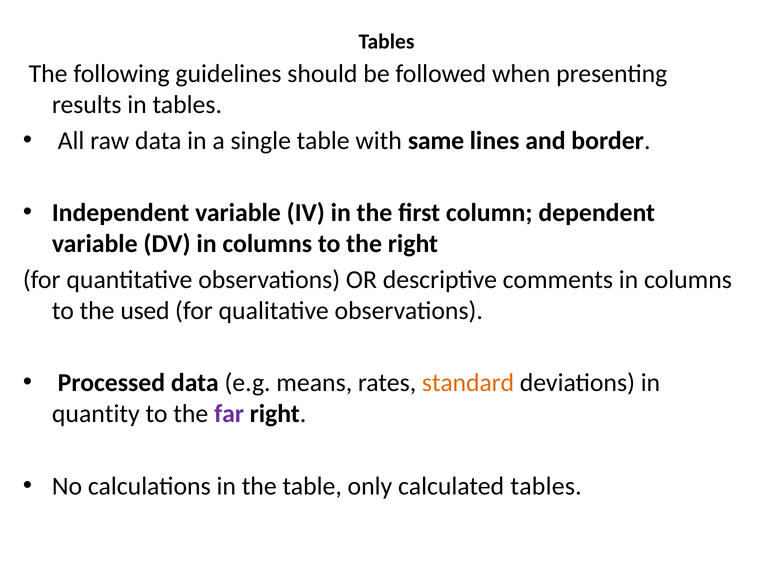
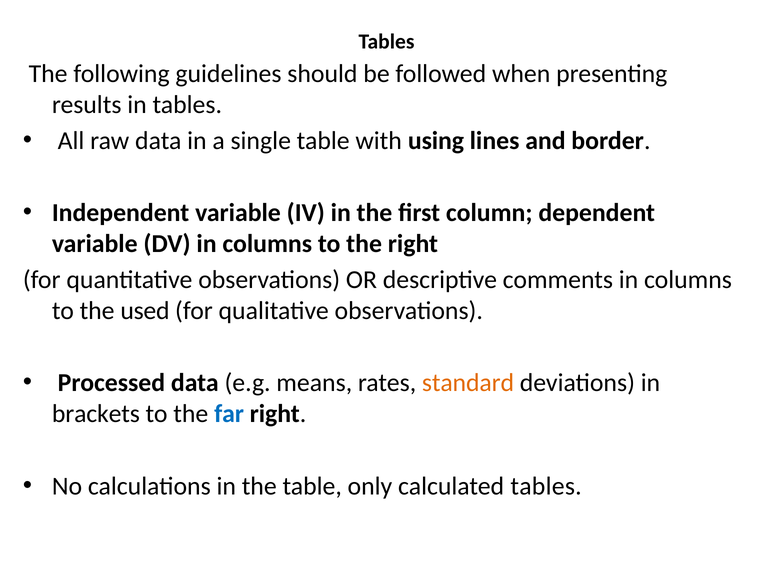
same: same -> using
quantity: quantity -> brackets
far colour: purple -> blue
